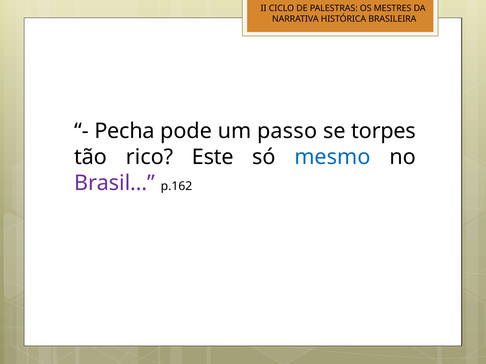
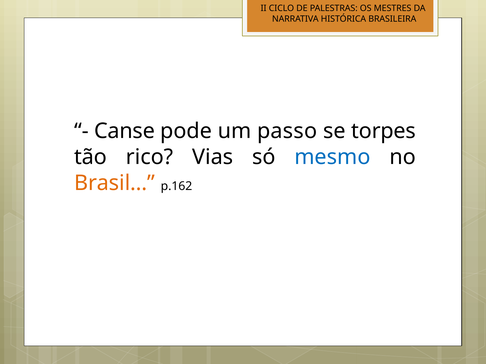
Pecha: Pecha -> Canse
Este: Este -> Vias
Brasil… colour: purple -> orange
